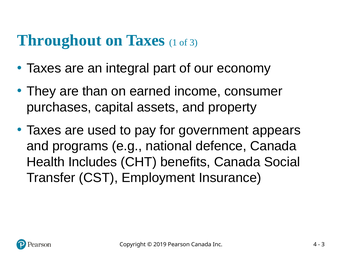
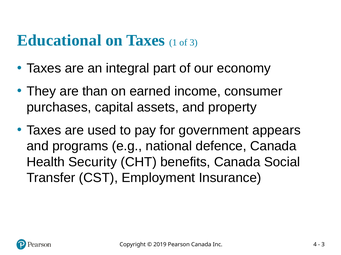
Throughout: Throughout -> Educational
Includes: Includes -> Security
